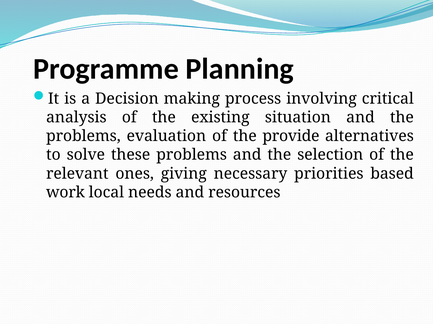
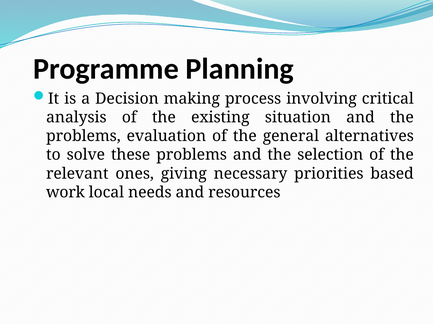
provide: provide -> general
